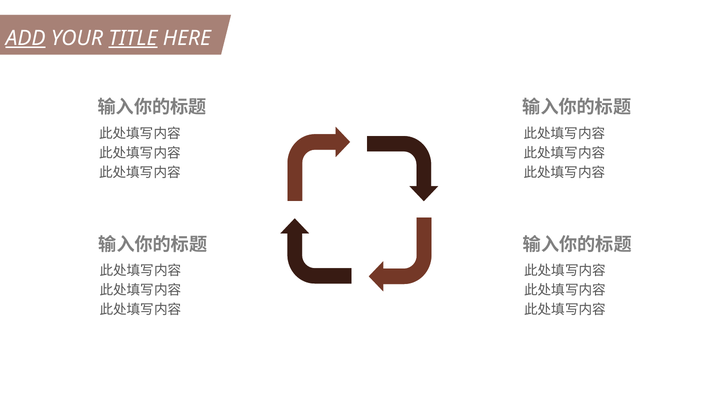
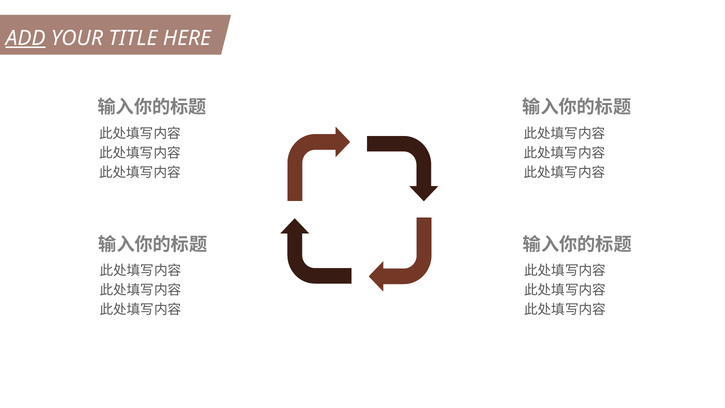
TITLE underline: present -> none
